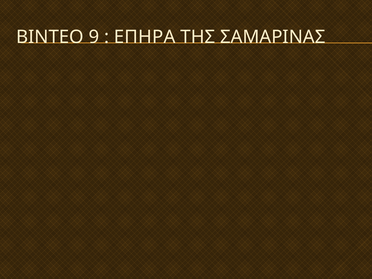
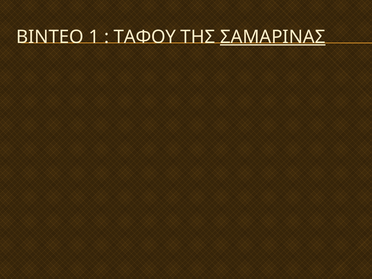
9: 9 -> 1
ΕΠΗΡΑ: ΕΠΗΡΑ -> ΤΑΦΟΥ
ΣΑΜΑΡΙΝΑΣ underline: none -> present
